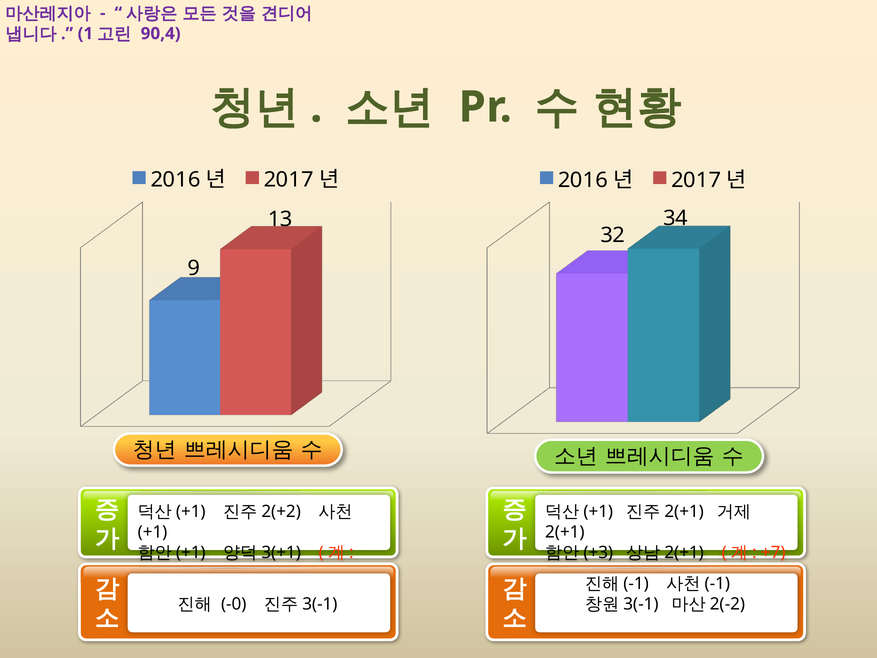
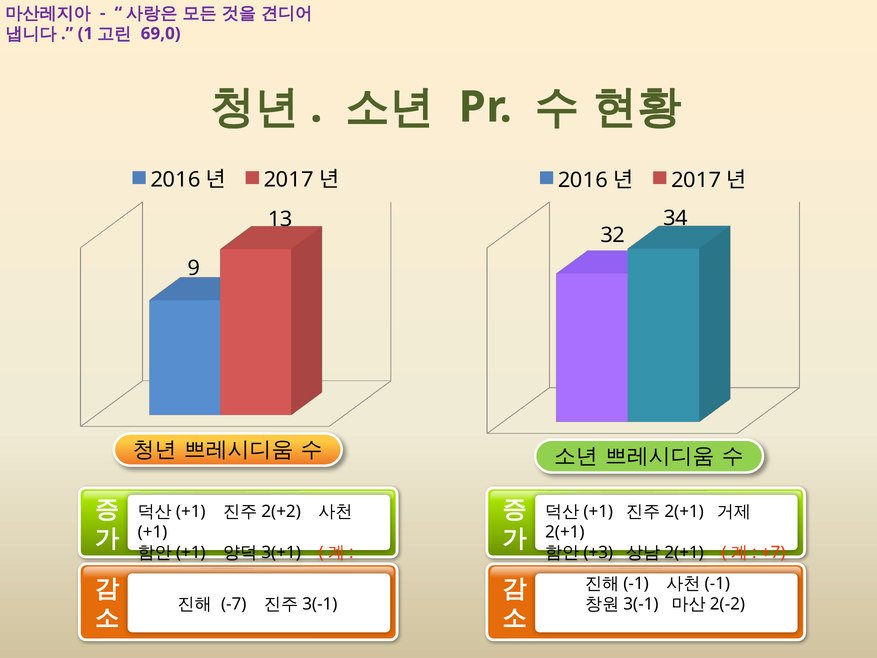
90,4: 90,4 -> 69,0
-0: -0 -> -7
